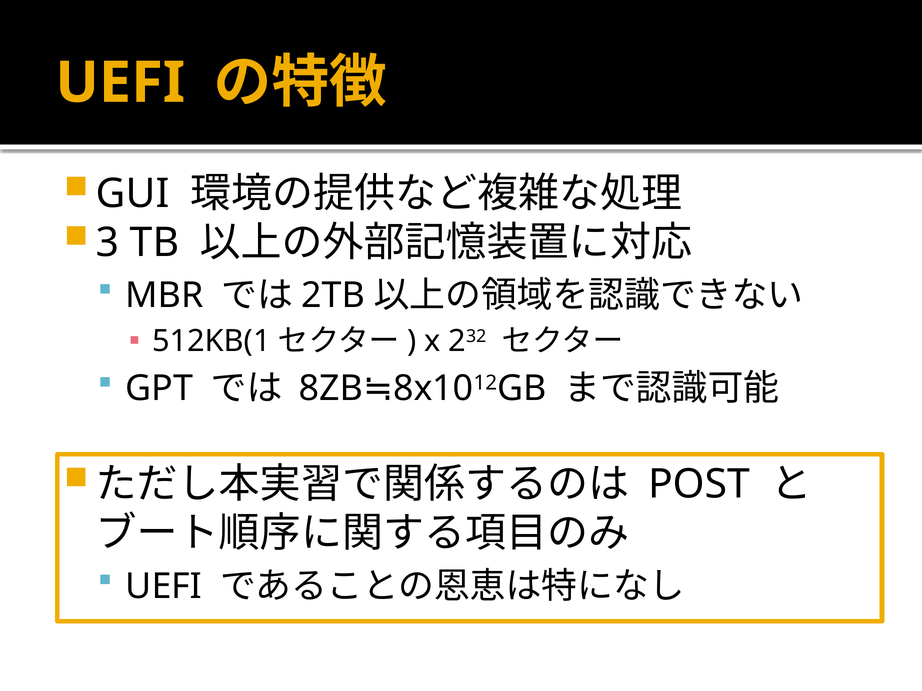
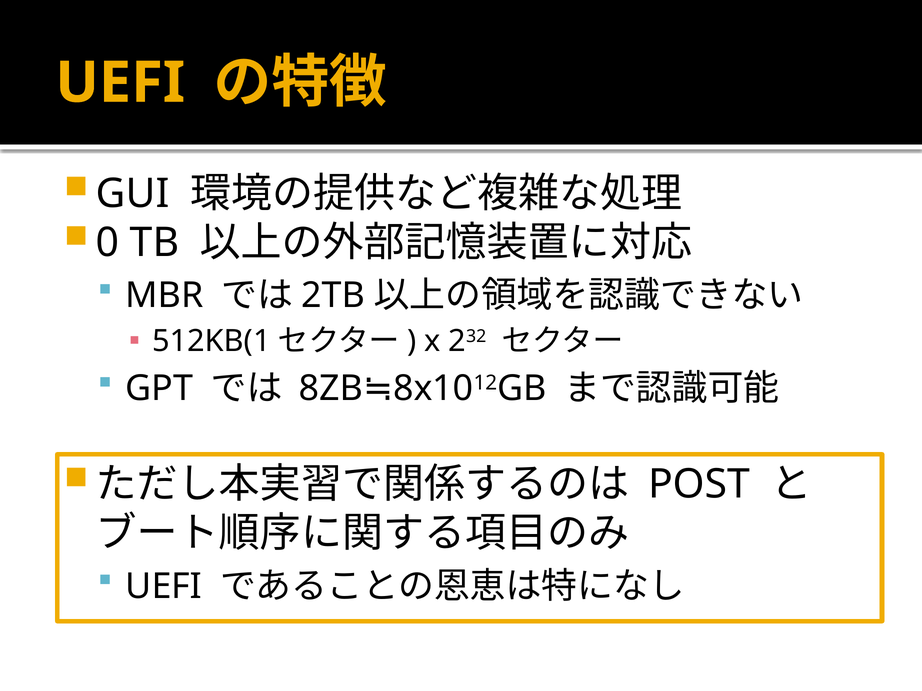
3: 3 -> 0
